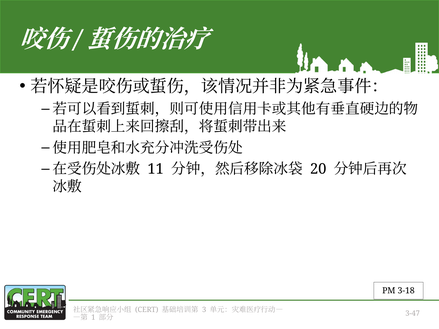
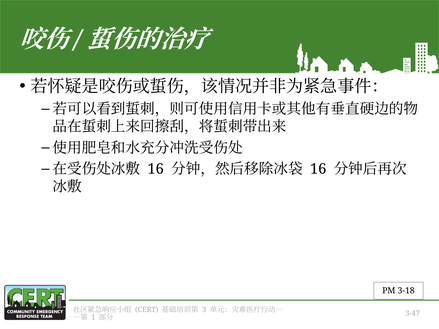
11 at (156, 169): 11 -> 16
20 at (318, 169): 20 -> 16
